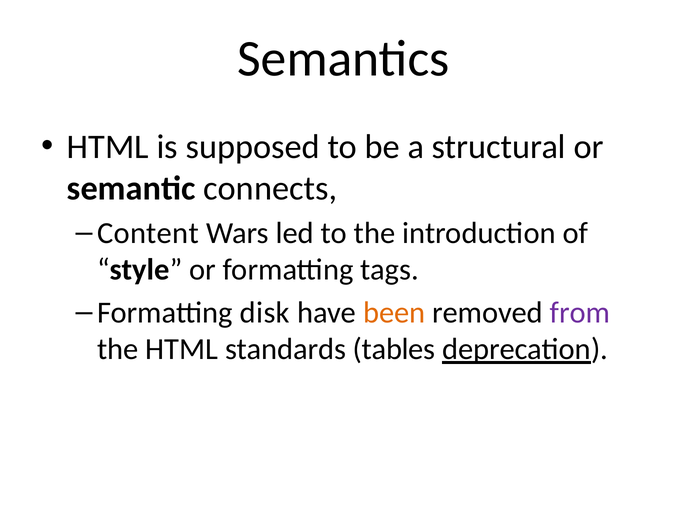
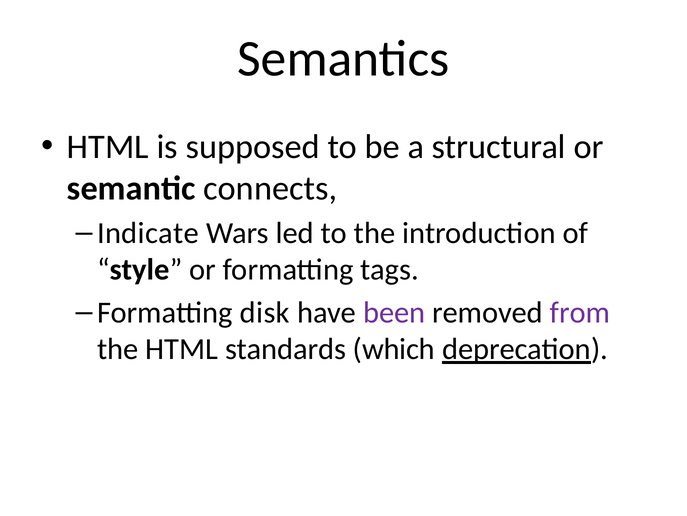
Content: Content -> Indicate
been colour: orange -> purple
tables: tables -> which
